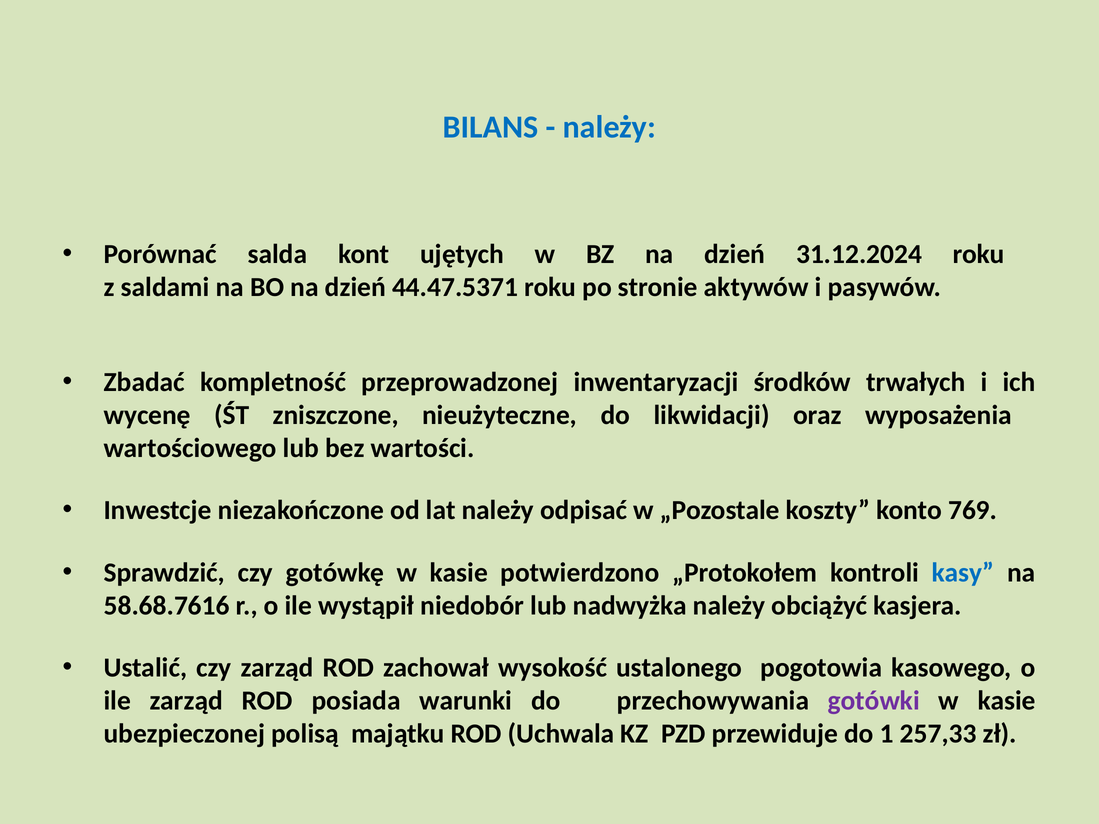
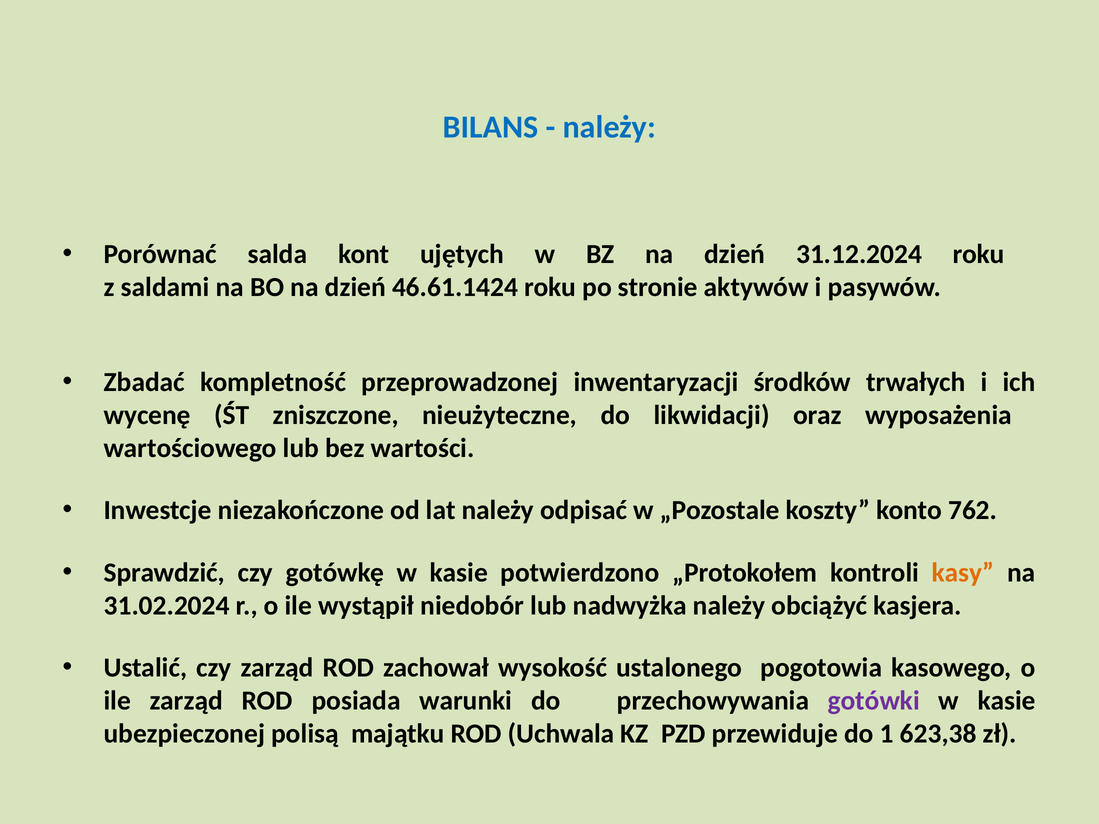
44.47.5371: 44.47.5371 -> 46.61.1424
769: 769 -> 762
kasy colour: blue -> orange
58.68.7616: 58.68.7616 -> 31.02.2024
257,33: 257,33 -> 623,38
